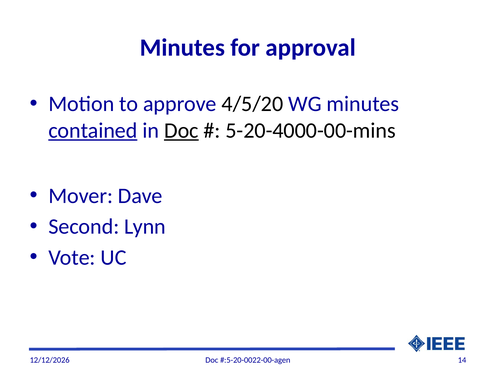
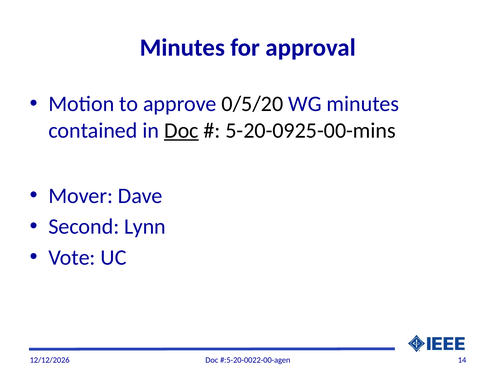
4/5/20: 4/5/20 -> 0/5/20
contained underline: present -> none
5-20-4000-00-mins: 5-20-4000-00-mins -> 5-20-0925-00-mins
